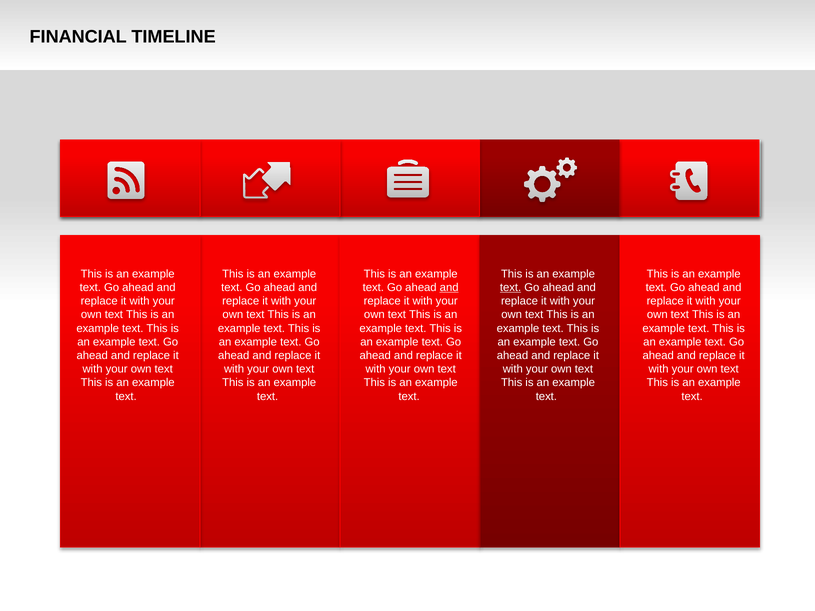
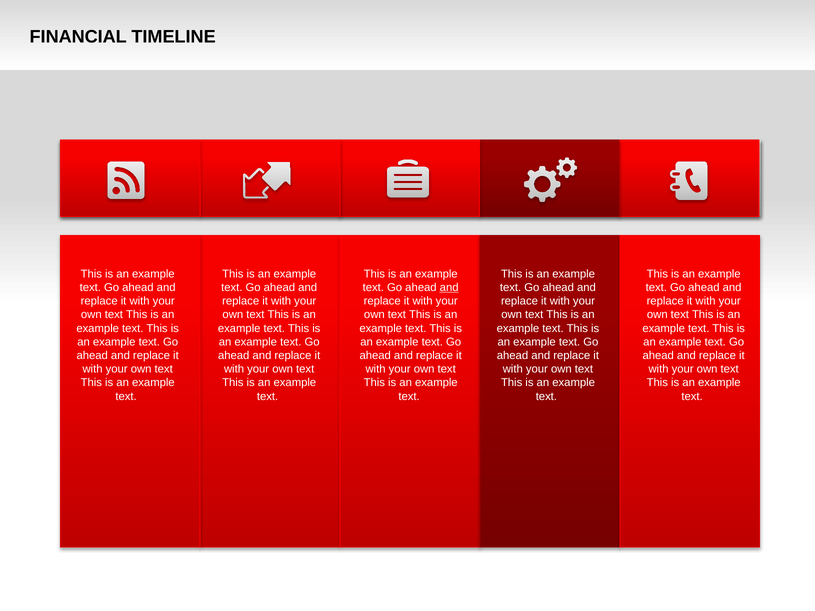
text at (511, 288) underline: present -> none
